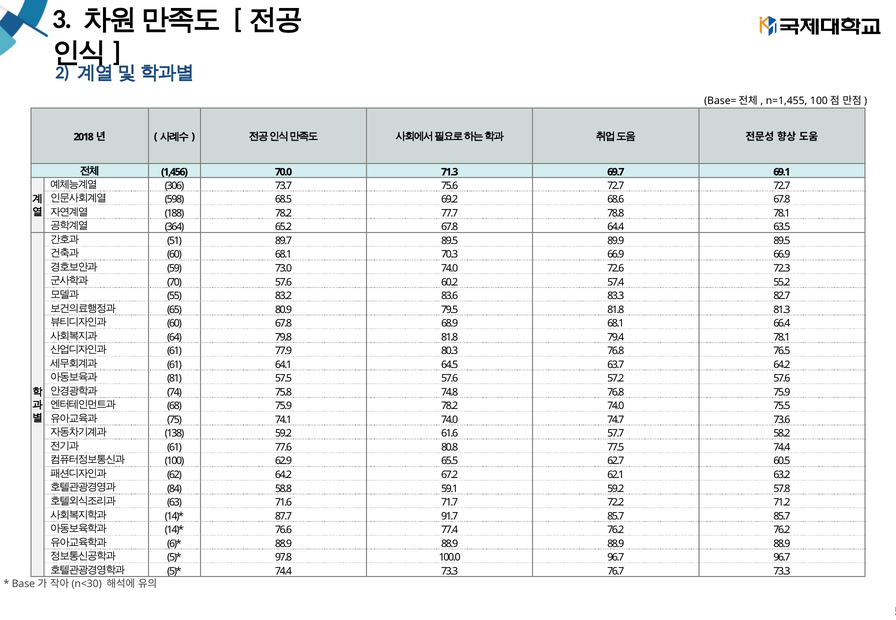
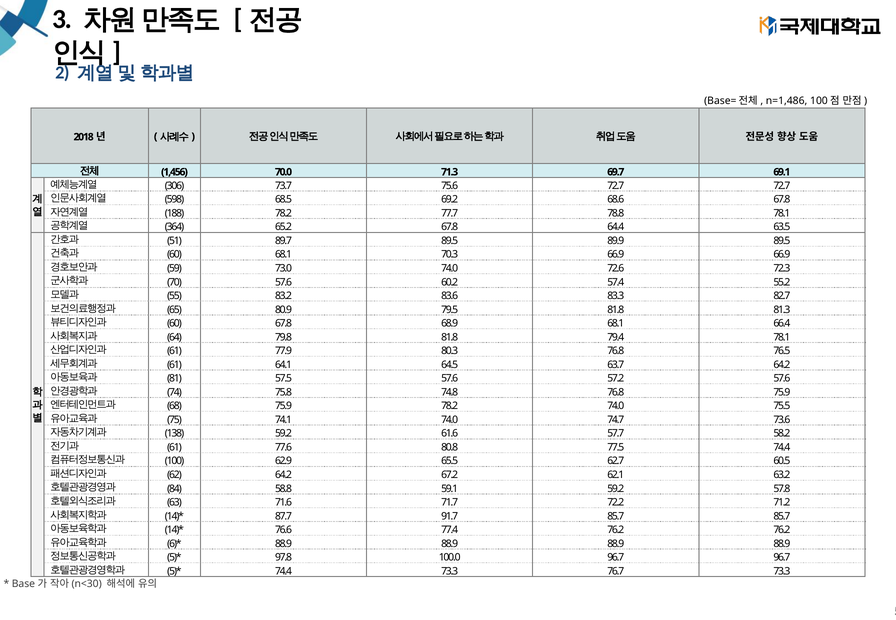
n=1,455: n=1,455 -> n=1,486
